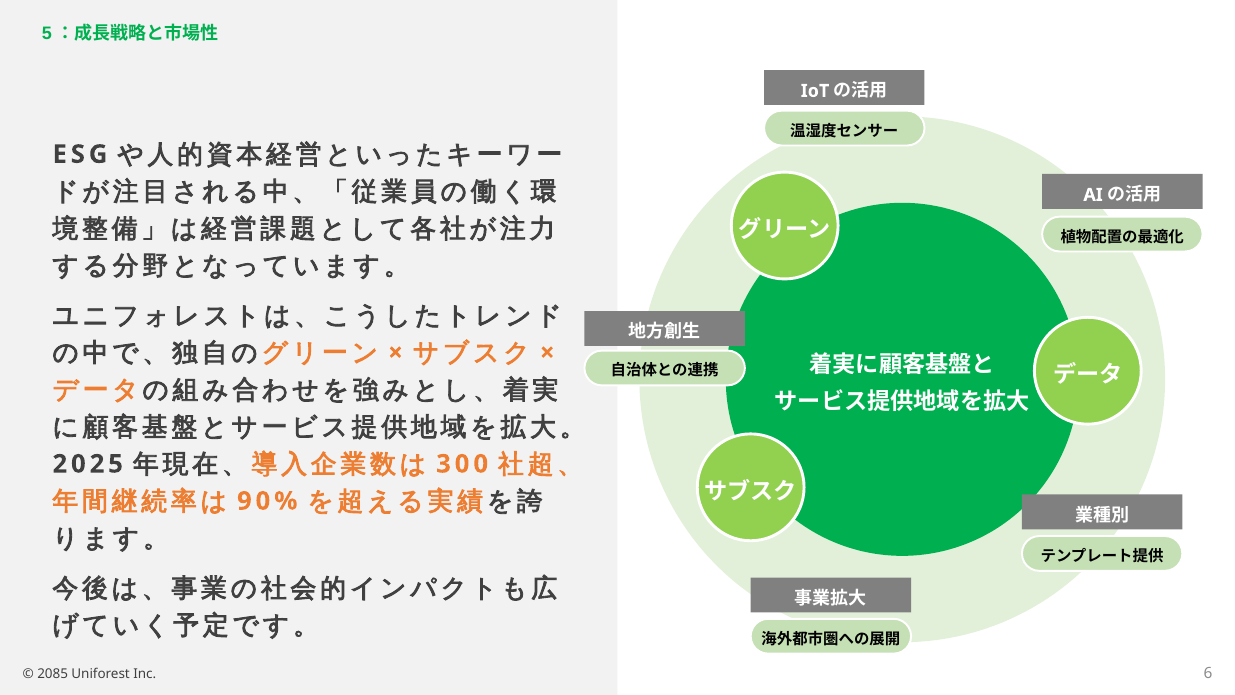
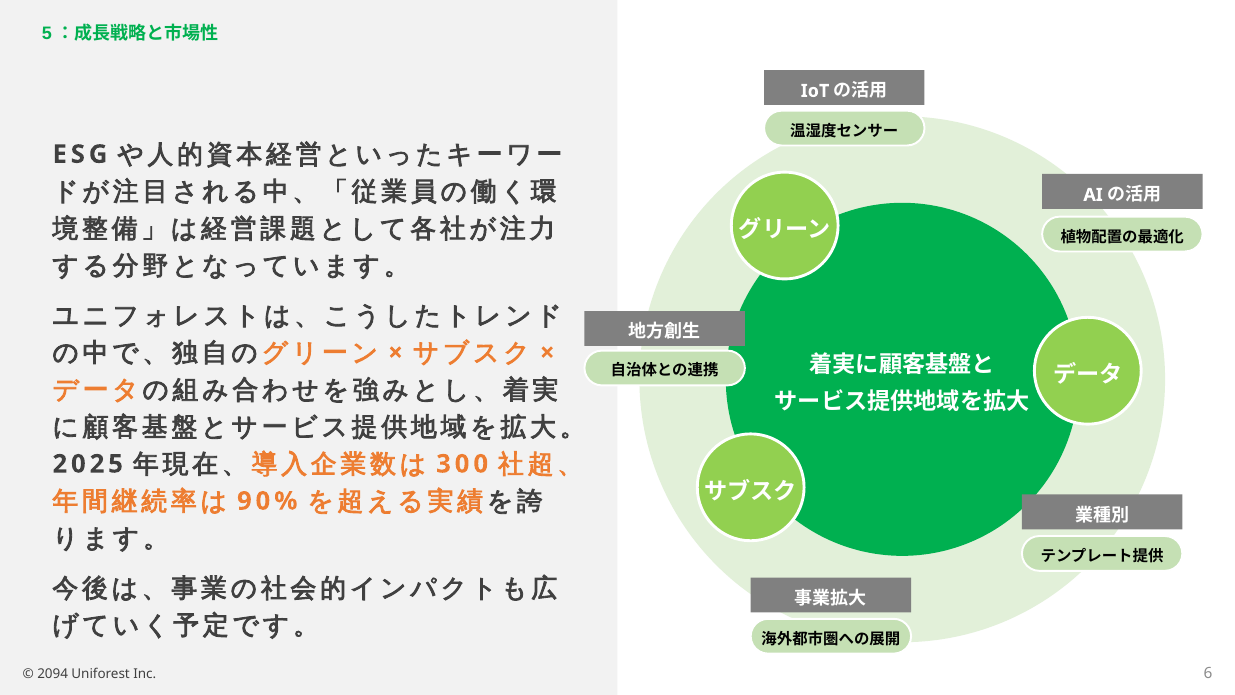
2085: 2085 -> 2094
